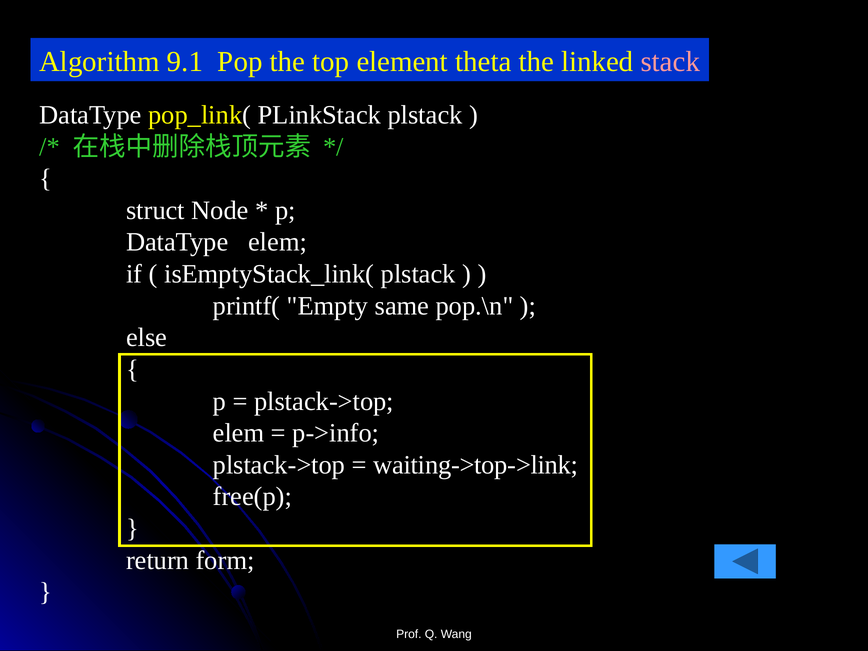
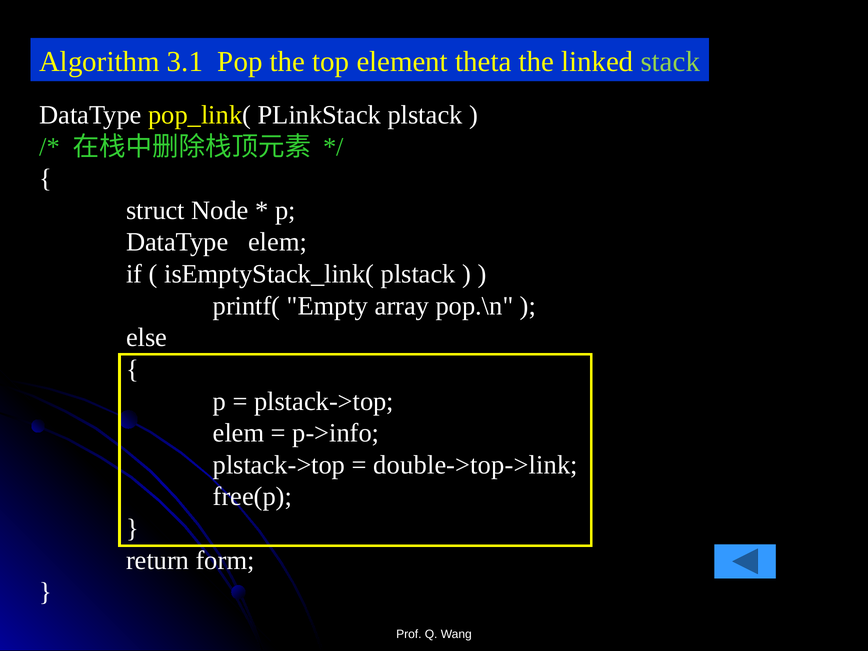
9.1: 9.1 -> 3.1
stack colour: pink -> light green
same: same -> array
waiting->top->link: waiting->top->link -> double->top->link
